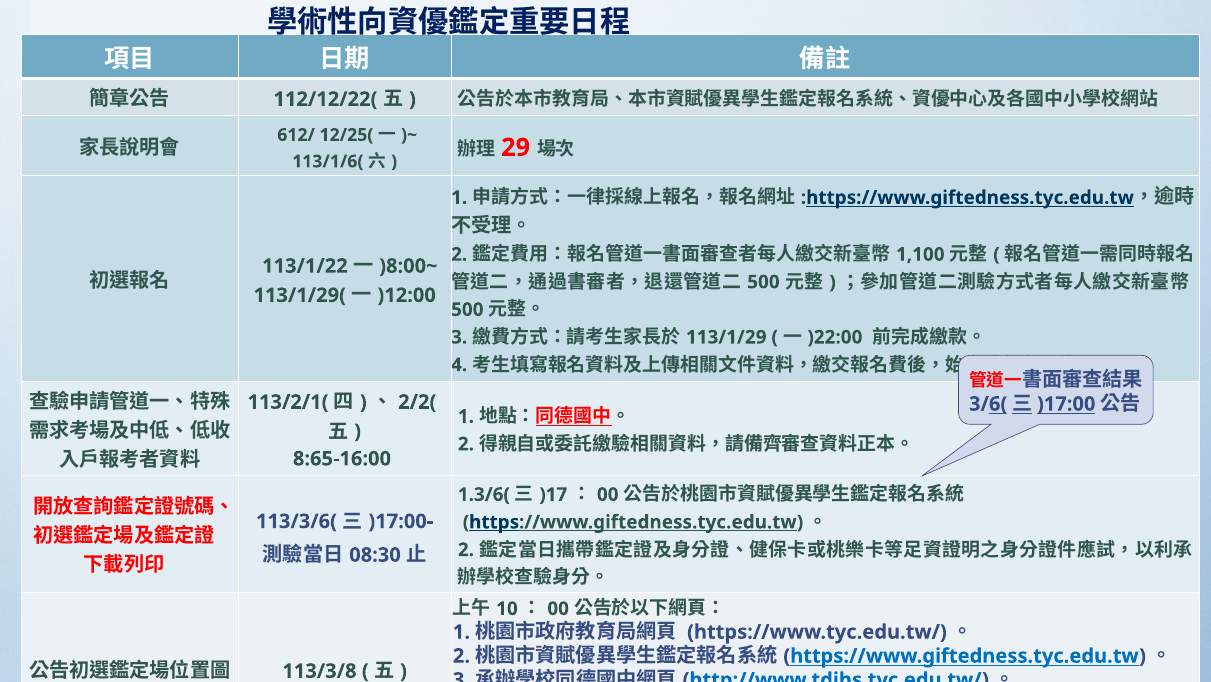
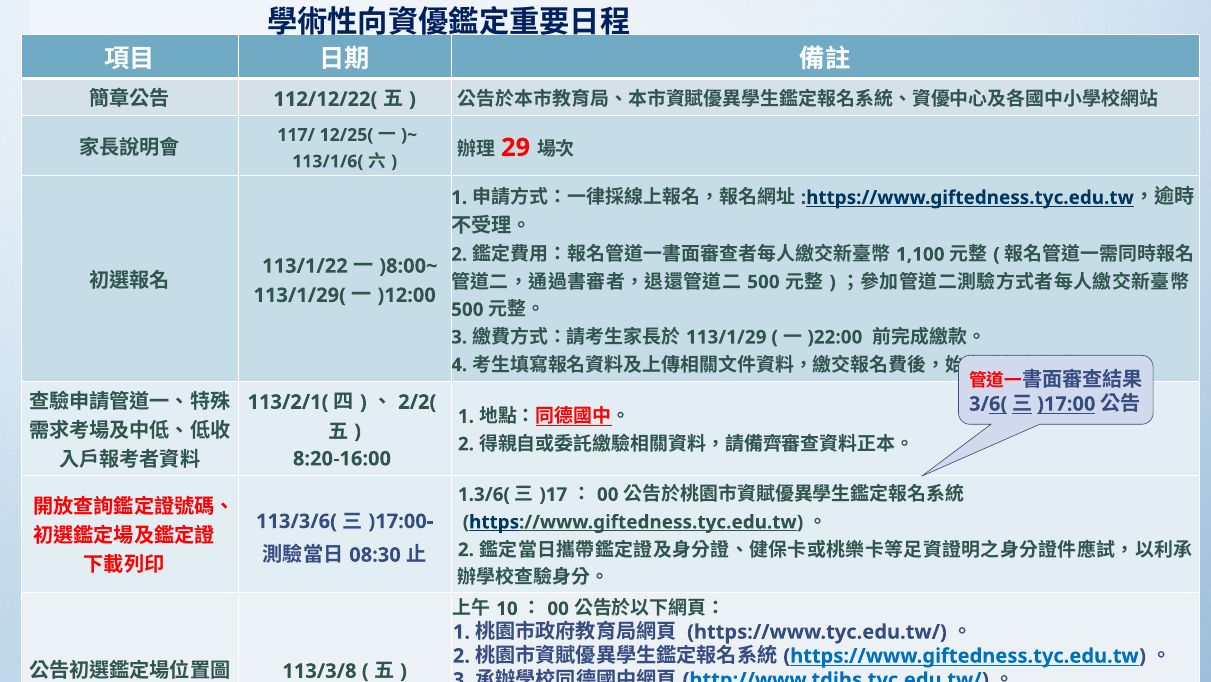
612/: 612/ -> 117/
8:65-16:00: 8:65-16:00 -> 8:20-16:00
